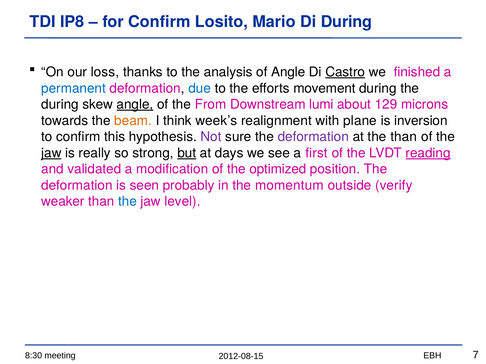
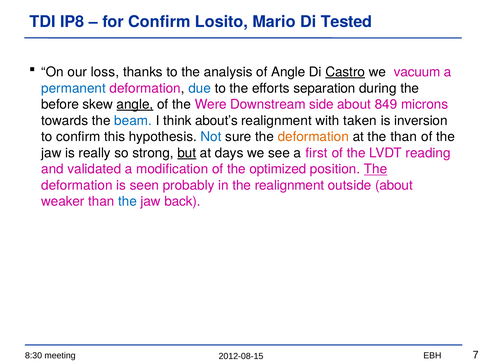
Di During: During -> Tested
finished: finished -> vacuum
movement: movement -> separation
during at (60, 105): during -> before
From: From -> Were
lumi: lumi -> side
129: 129 -> 849
beam colour: orange -> blue
week’s: week’s -> about’s
plane: plane -> taken
Not colour: purple -> blue
deformation at (313, 137) colour: purple -> orange
jaw at (51, 153) underline: present -> none
reading underline: present -> none
The at (376, 169) underline: none -> present
the momentum: momentum -> realignment
outside verify: verify -> about
level: level -> back
